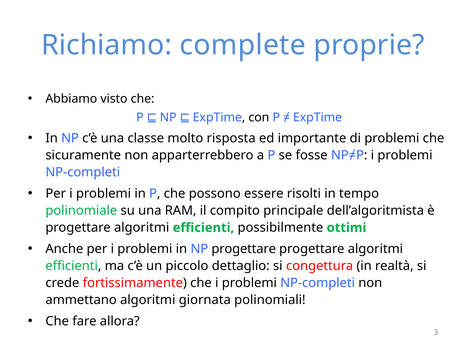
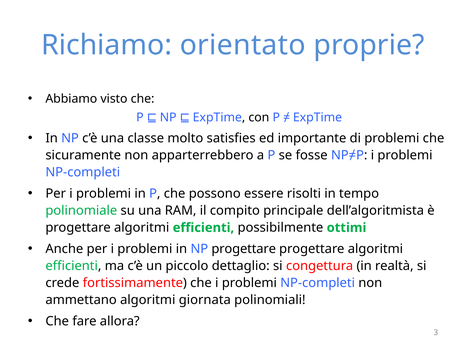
complete: complete -> orientato
risposta: risposta -> satisfies
